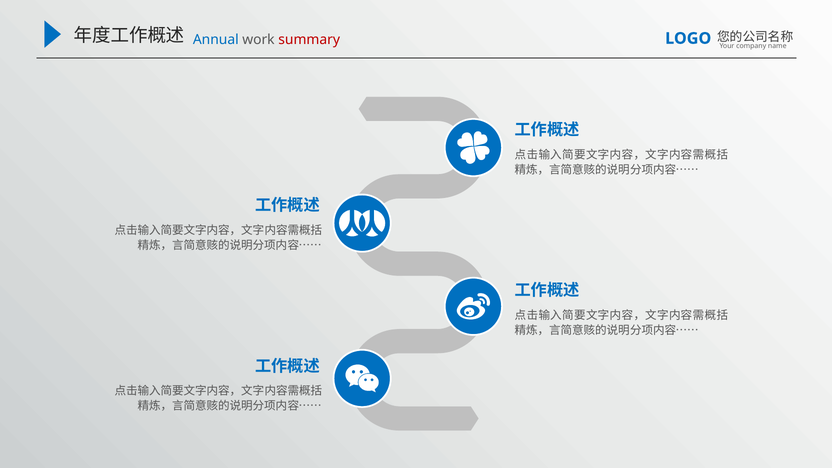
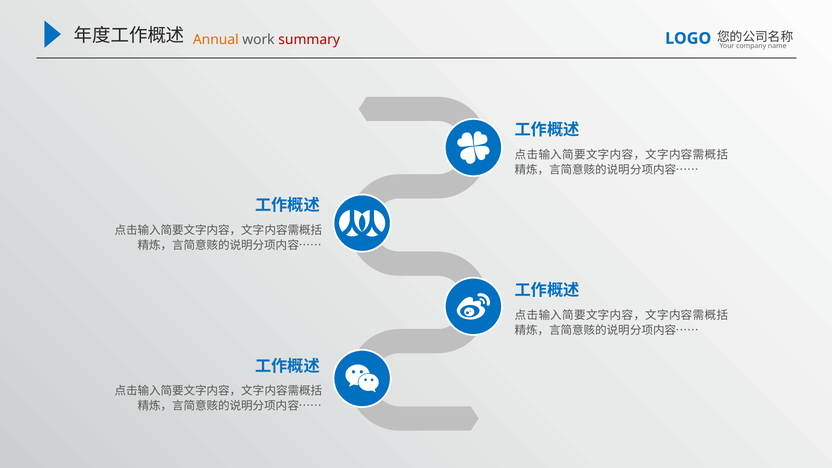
Annual colour: blue -> orange
